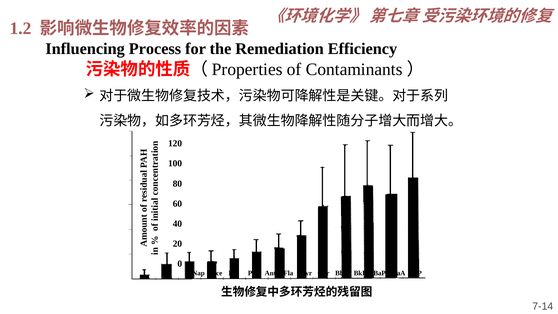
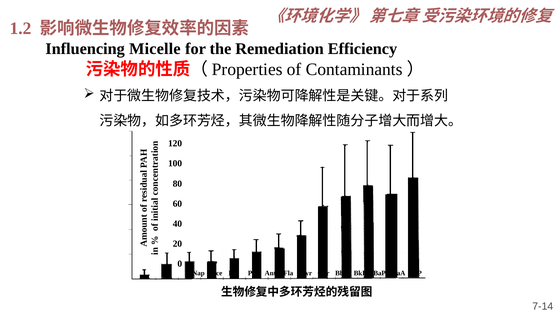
Process: Process -> Micelle
